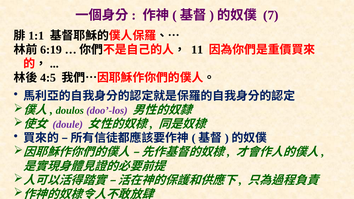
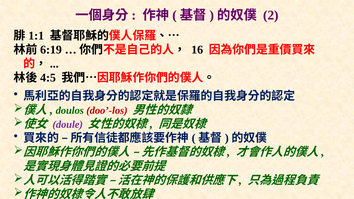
7: 7 -> 2
11: 11 -> 16
doo’-los colour: purple -> red
